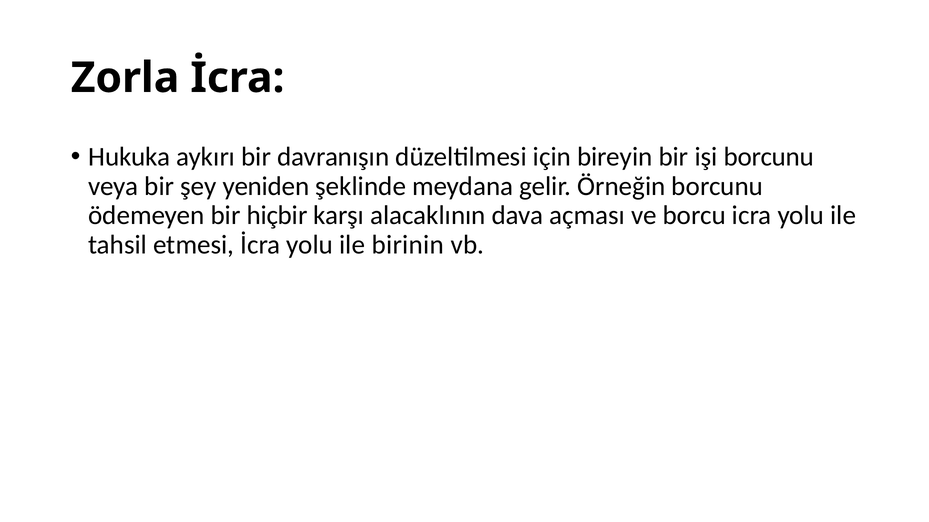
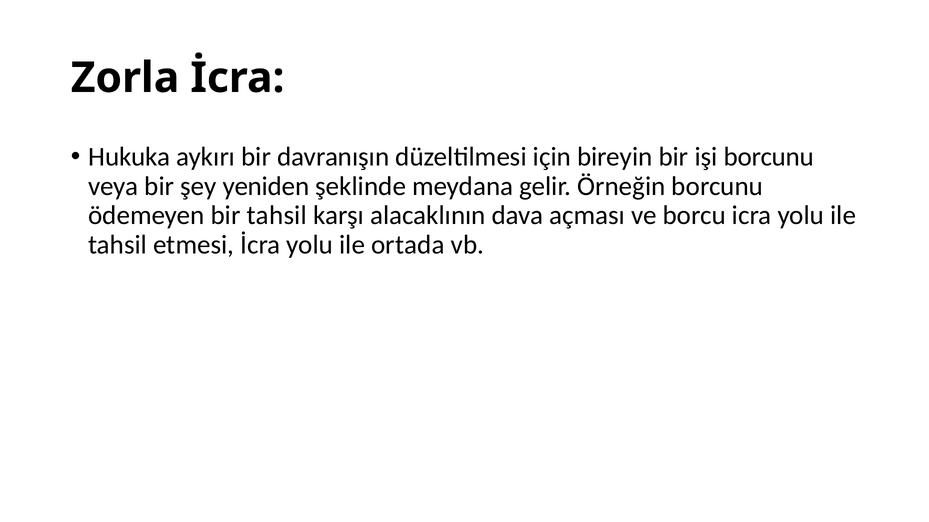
bir hiçbir: hiçbir -> tahsil
birinin: birinin -> ortada
